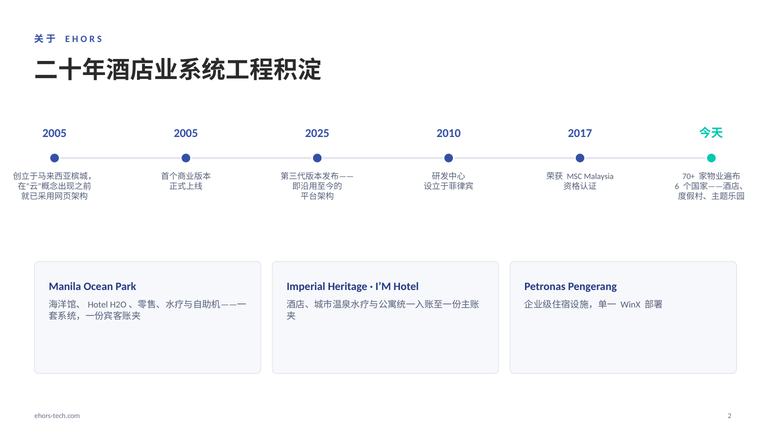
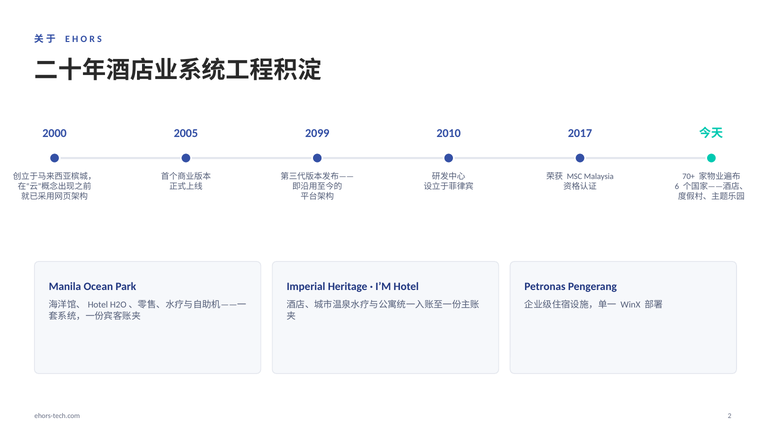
2005 at (55, 133): 2005 -> 2000
2025: 2025 -> 2099
